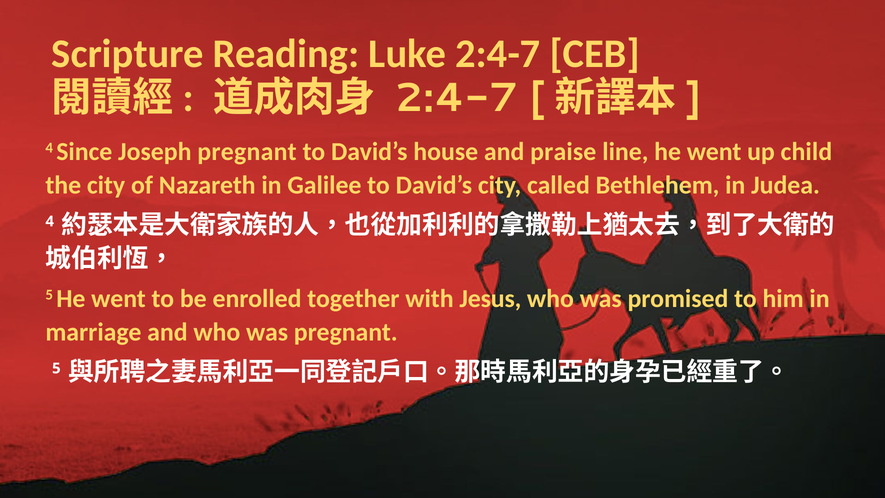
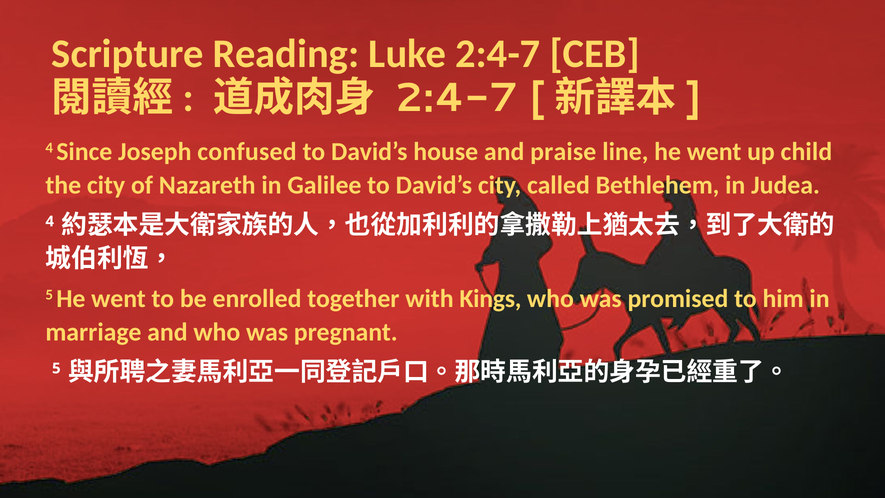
Joseph pregnant: pregnant -> confused
Jesus: Jesus -> Kings
